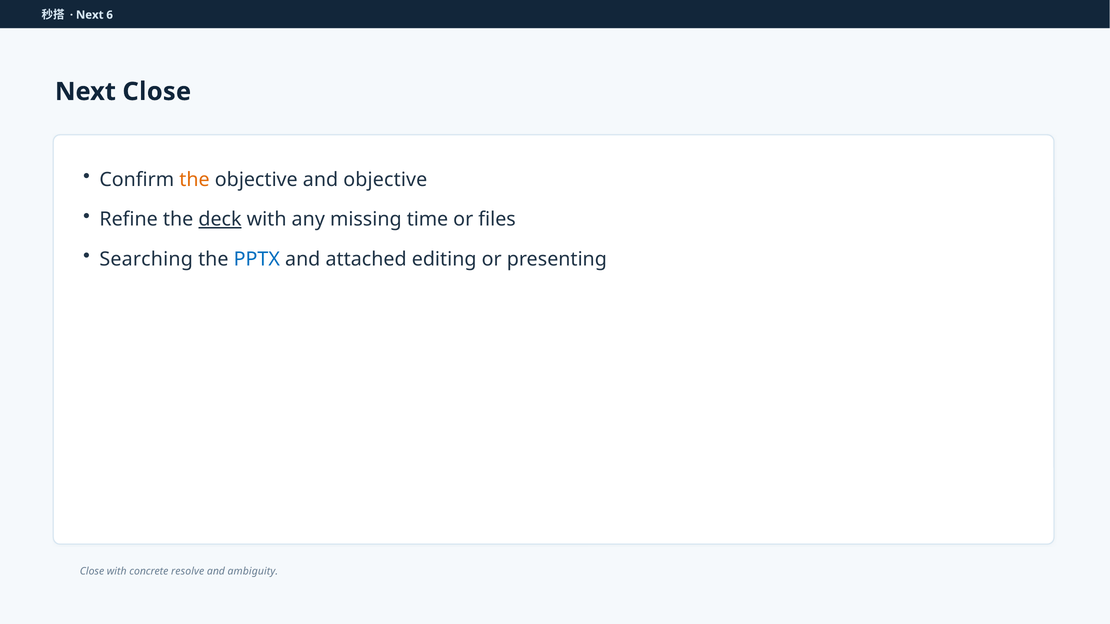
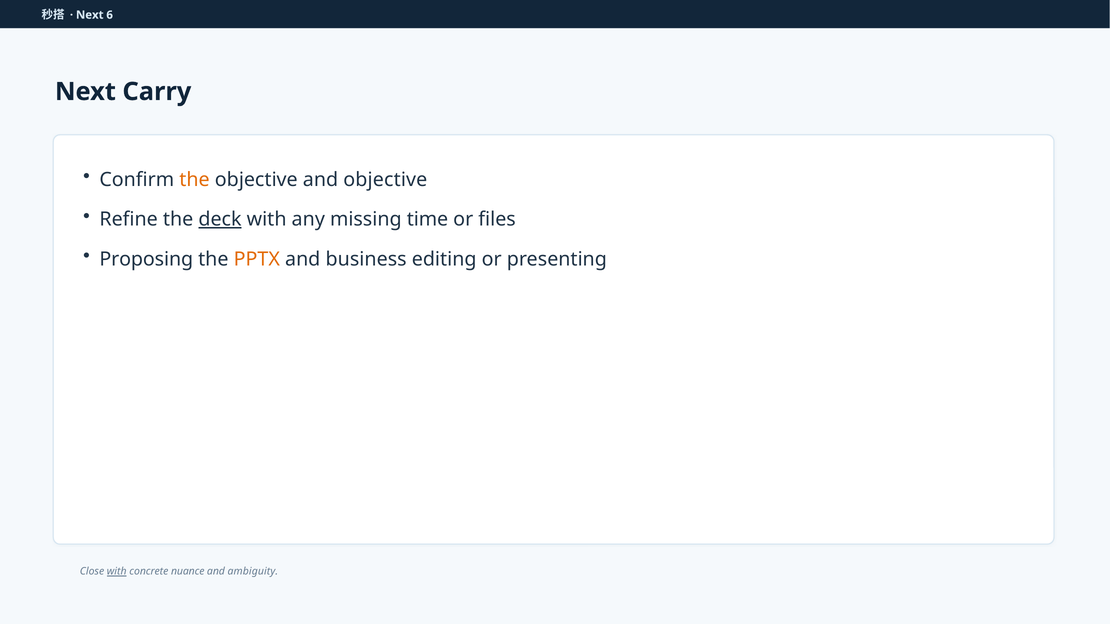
Next Close: Close -> Carry
Searching: Searching -> Proposing
PPTX colour: blue -> orange
attached: attached -> business
with at (117, 572) underline: none -> present
resolve: resolve -> nuance
